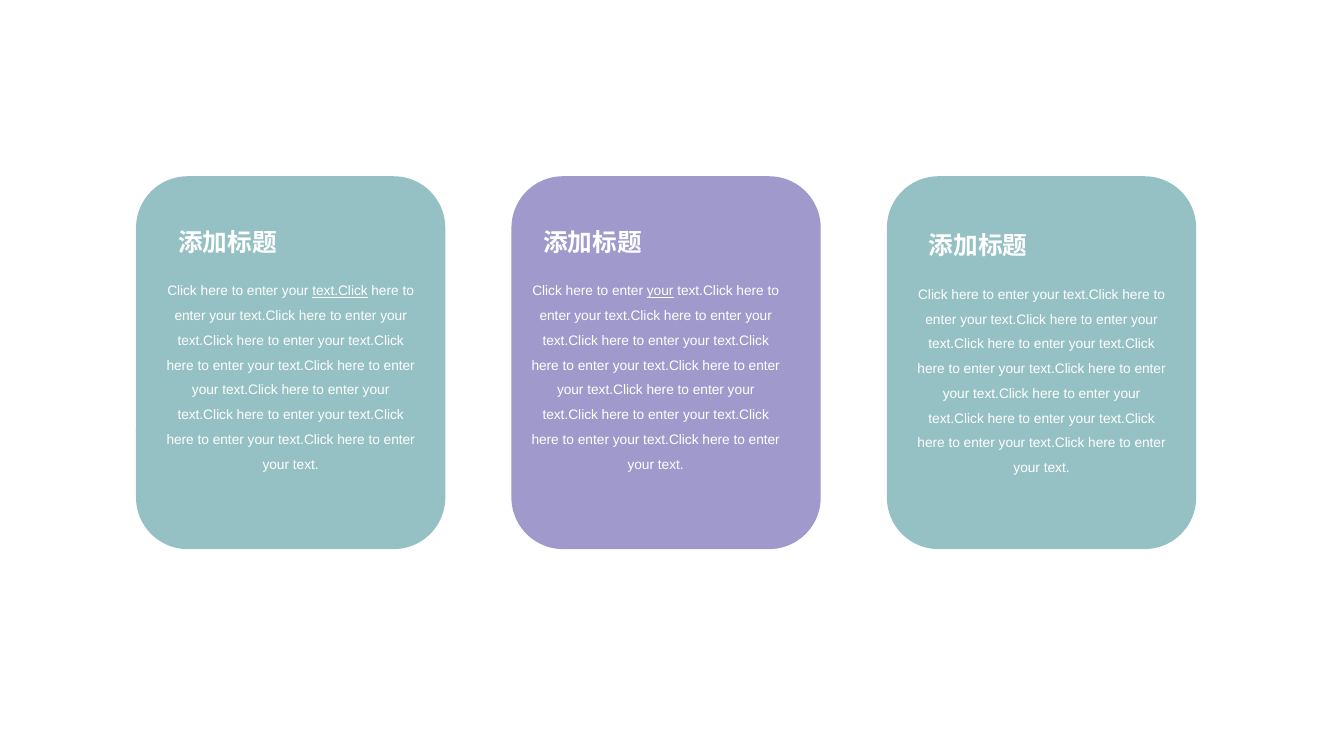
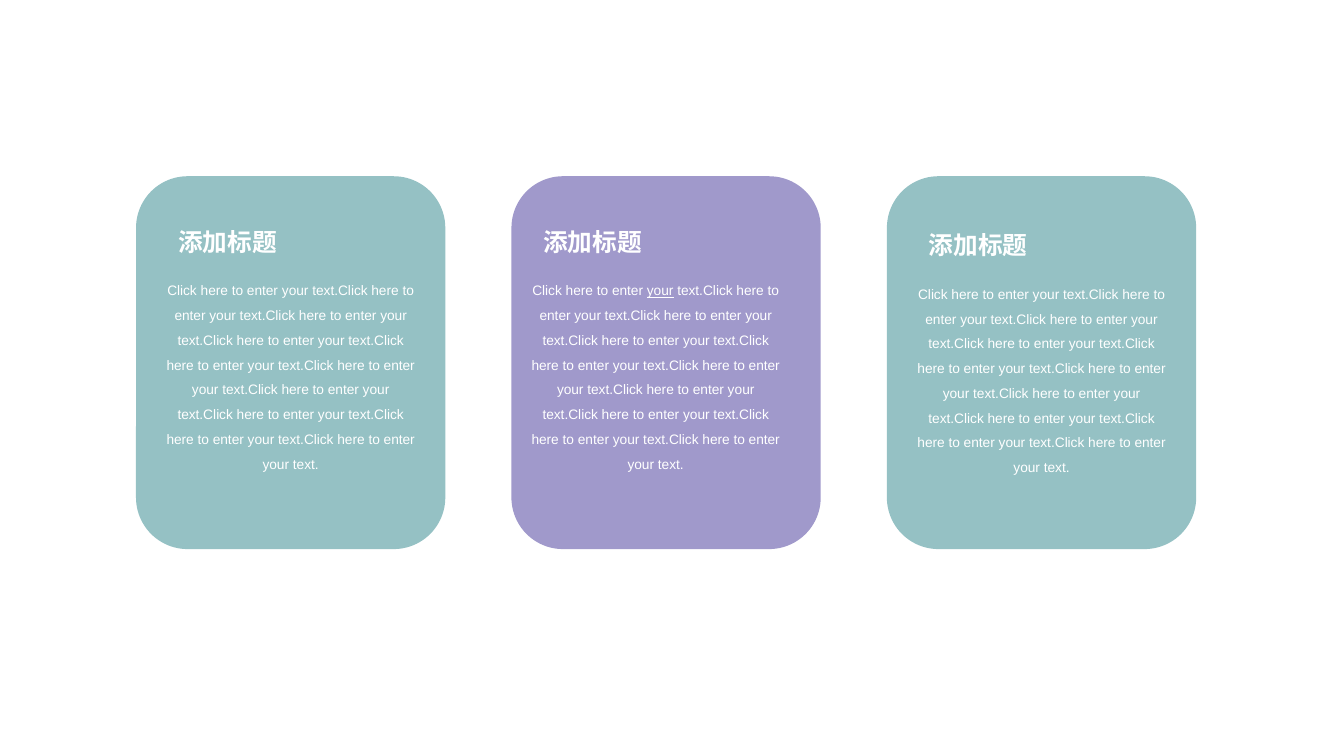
text.Click at (340, 291) underline: present -> none
